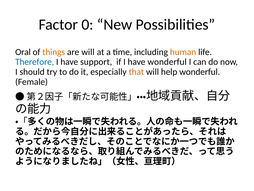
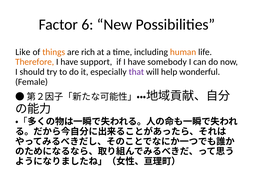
0: 0 -> 6
Oral: Oral -> Like
are will: will -> rich
Therefore colour: blue -> orange
have wonderful: wonderful -> somebody
that colour: orange -> purple
